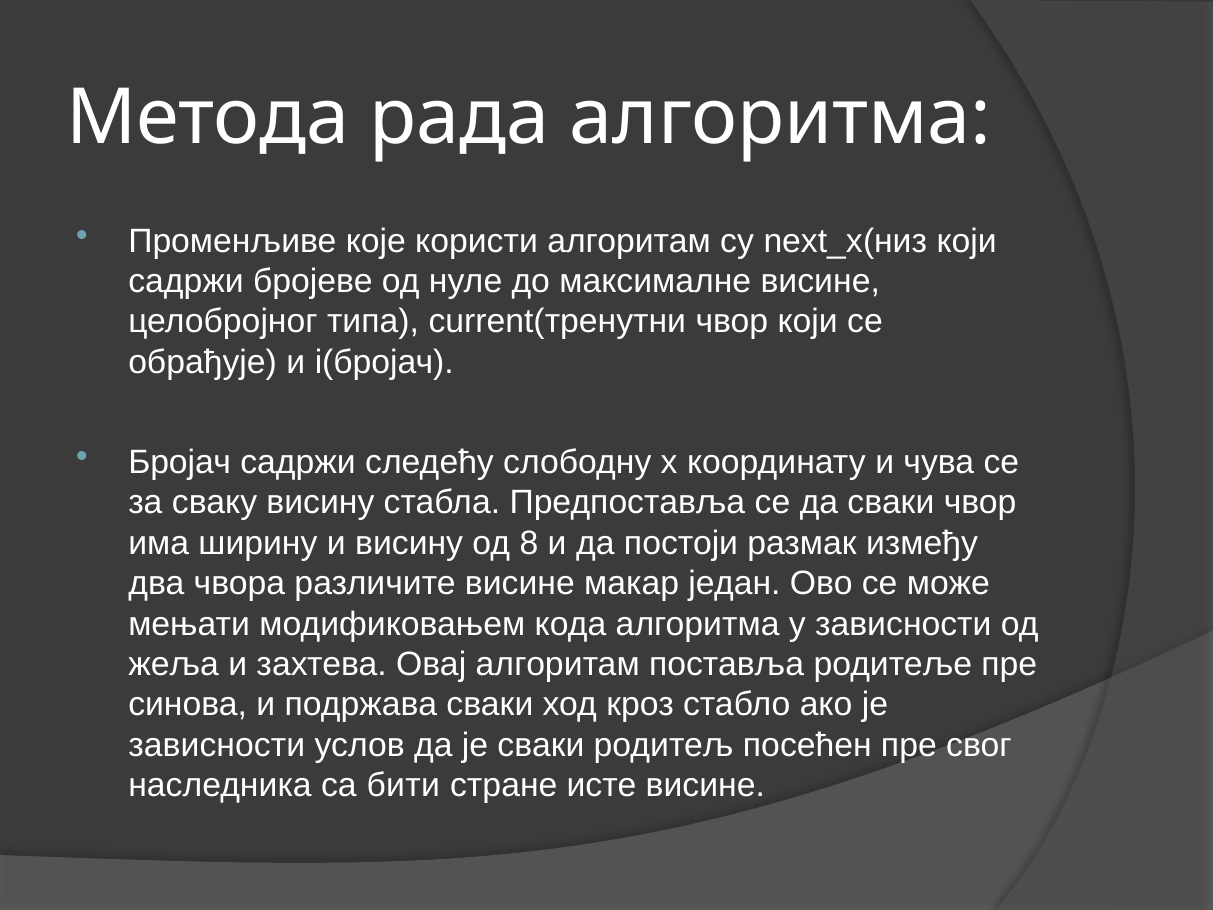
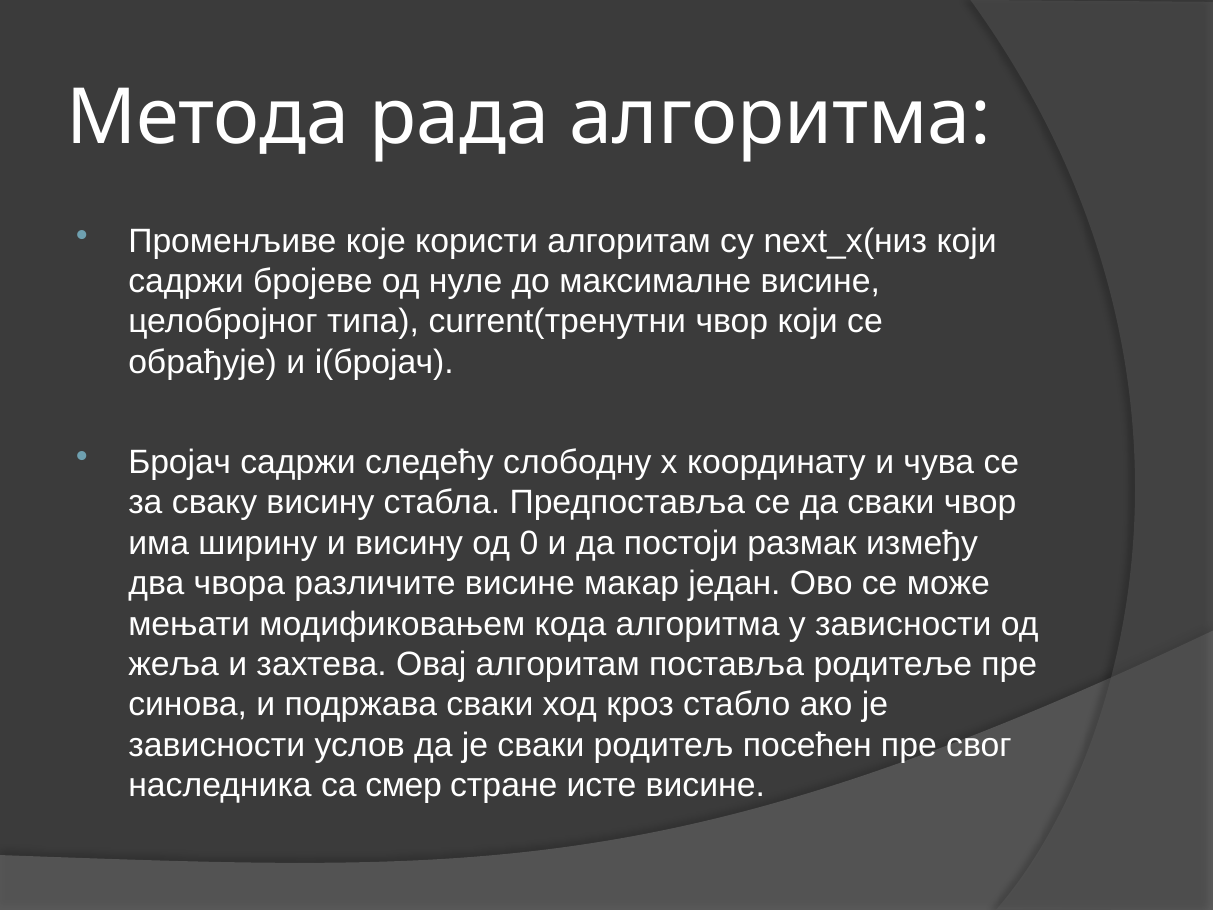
8: 8 -> 0
бити: бити -> смер
